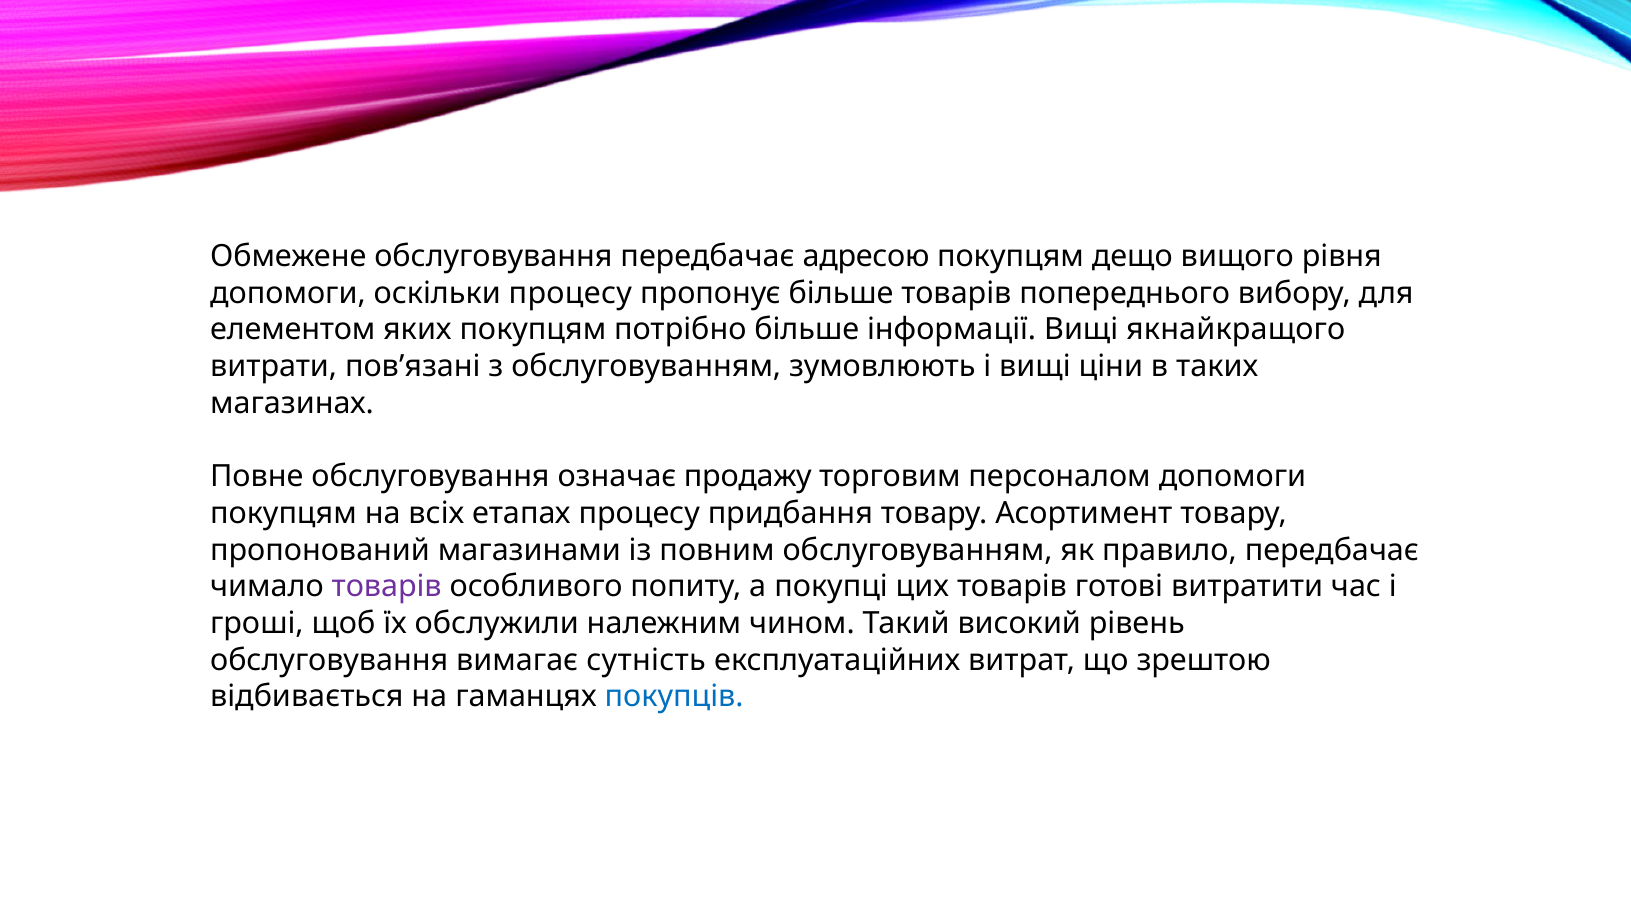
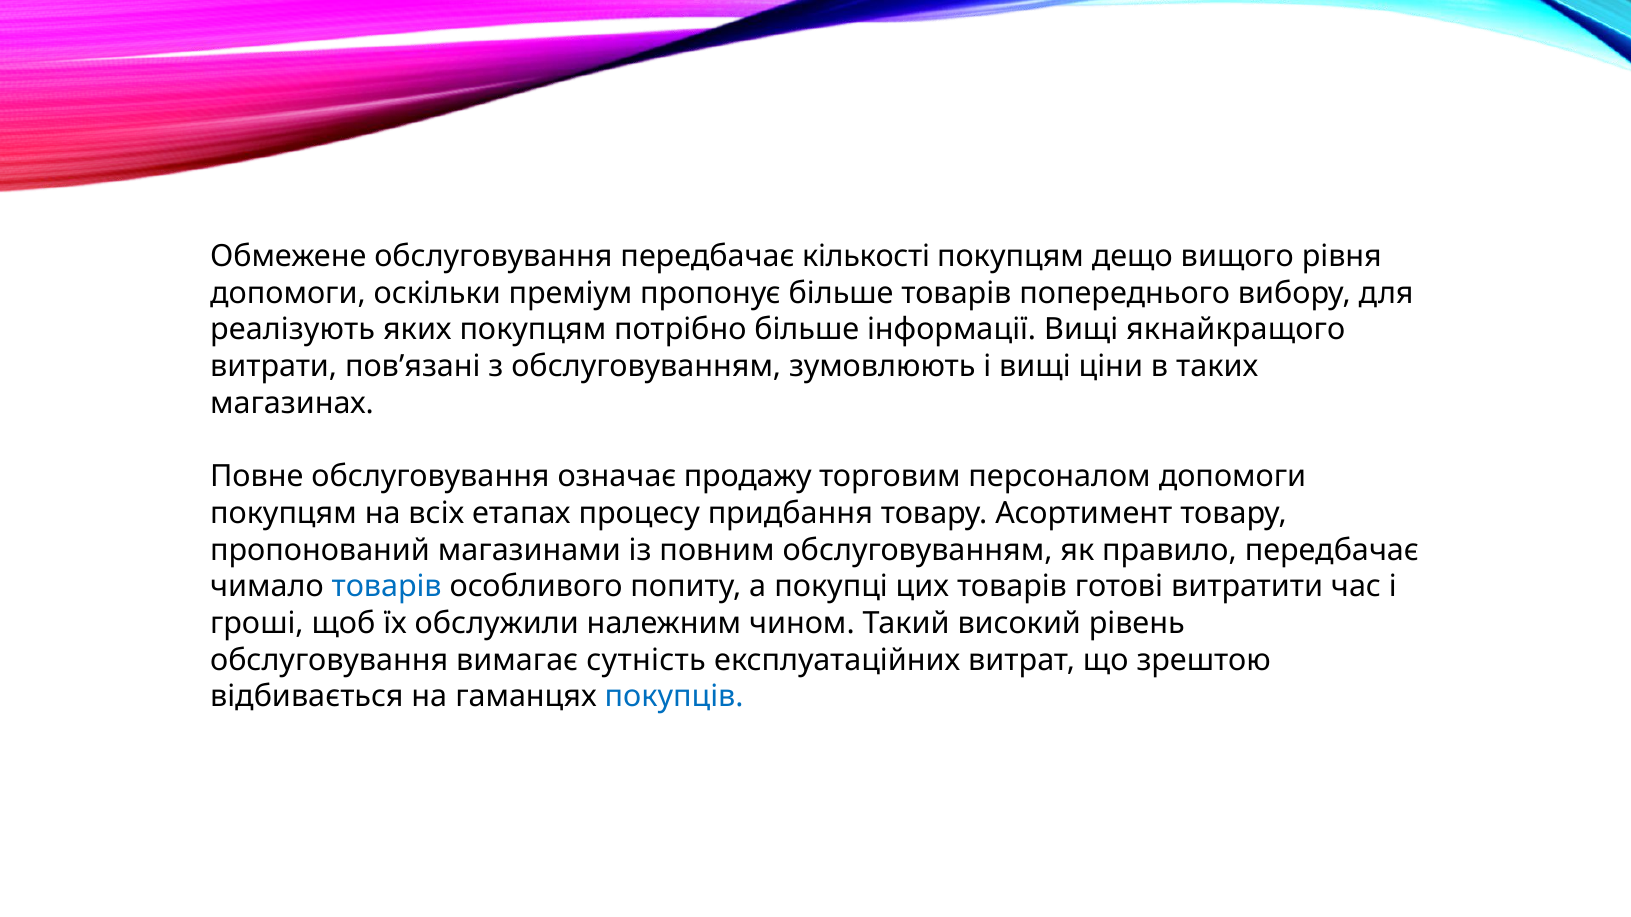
адресою: адресою -> кількості
оскільки процесу: процесу -> преміум
елементом: елементом -> реалізують
товарів at (387, 587) colour: purple -> blue
